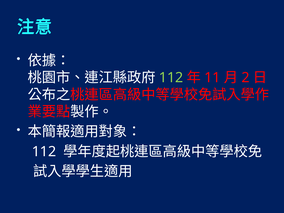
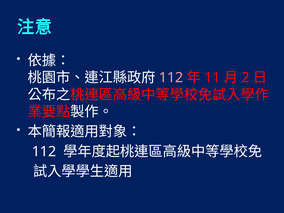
112 at (171, 78) colour: light green -> pink
